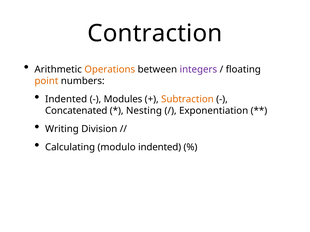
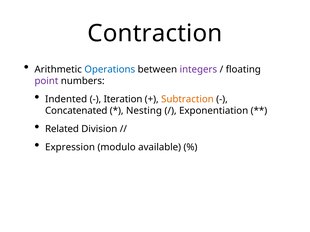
Operations colour: orange -> blue
point colour: orange -> purple
Modules: Modules -> Iteration
Writing: Writing -> Related
Calculating: Calculating -> Expression
modulo indented: indented -> available
